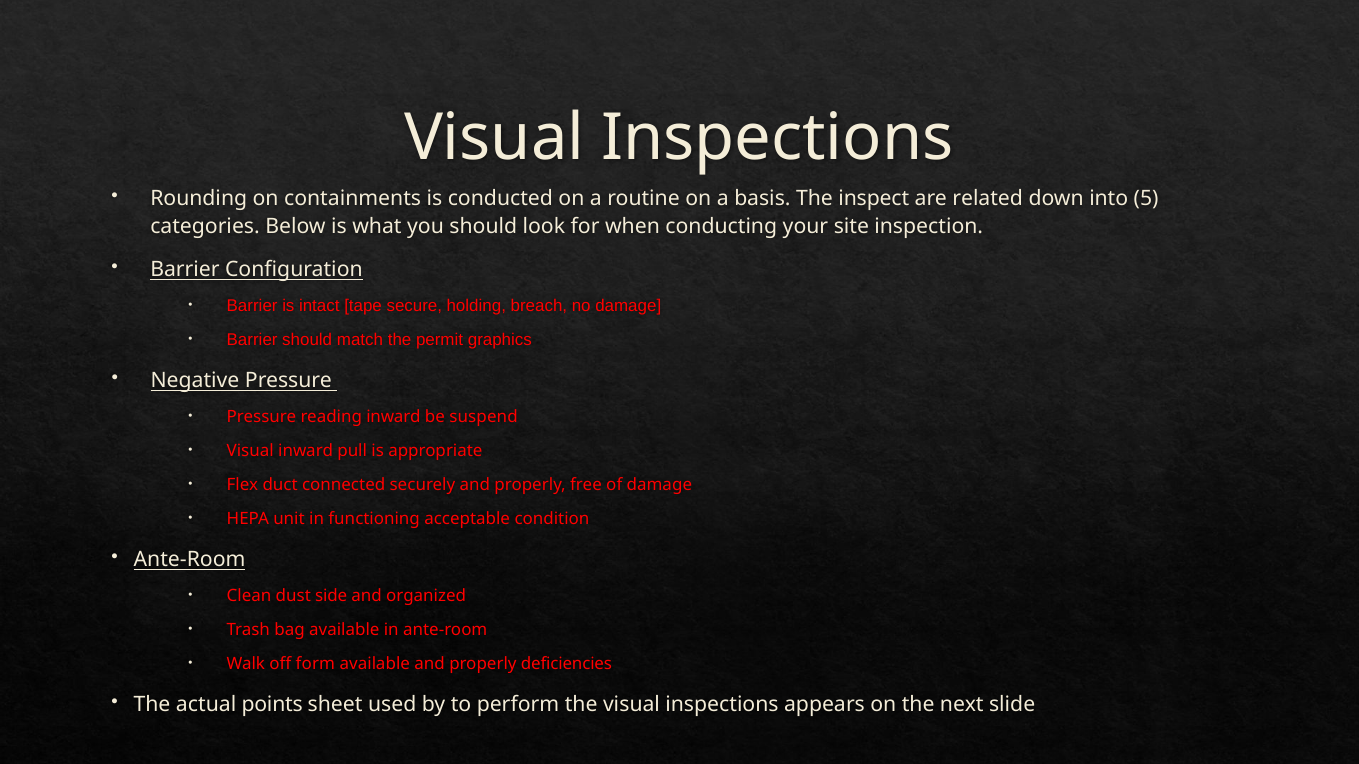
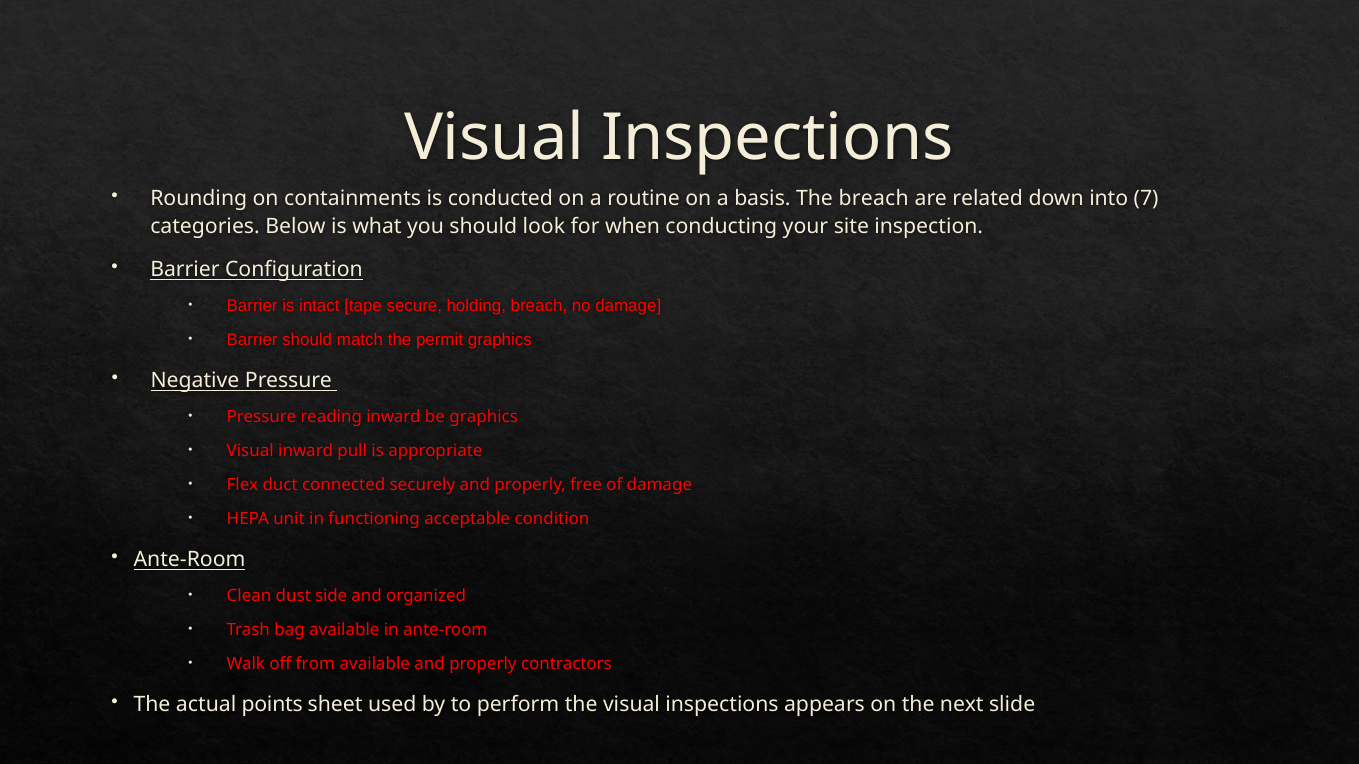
The inspect: inspect -> breach
5: 5 -> 7
be suspend: suspend -> graphics
form: form -> from
deficiencies: deficiencies -> contractors
